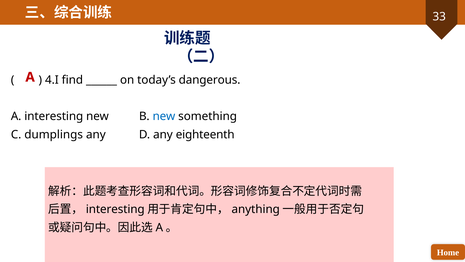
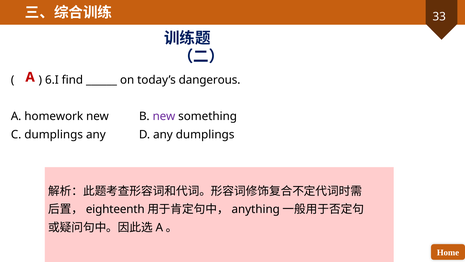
4.I: 4.I -> 6.I
A interesting: interesting -> homework
new at (164, 116) colour: blue -> purple
any eighteenth: eighteenth -> dumplings
interesting at (115, 209): interesting -> eighteenth
